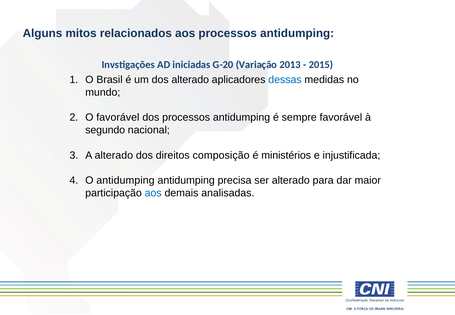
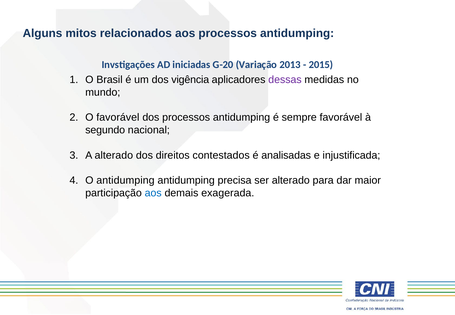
dos alterado: alterado -> vigência
dessas colour: blue -> purple
composição: composição -> contestados
ministérios: ministérios -> analisadas
analisadas: analisadas -> exagerada
